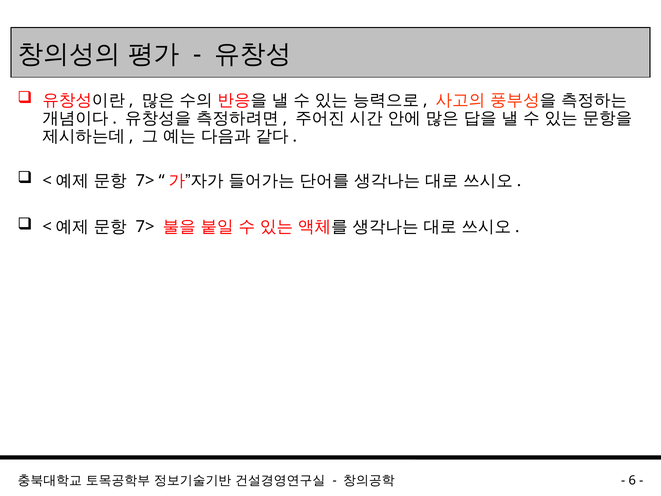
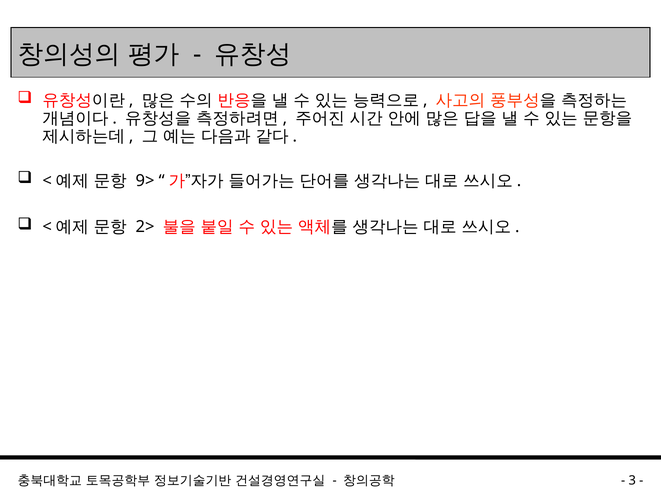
7> at (145, 181): 7> -> 9>
7> at (145, 227): 7> -> 2>
6: 6 -> 3
